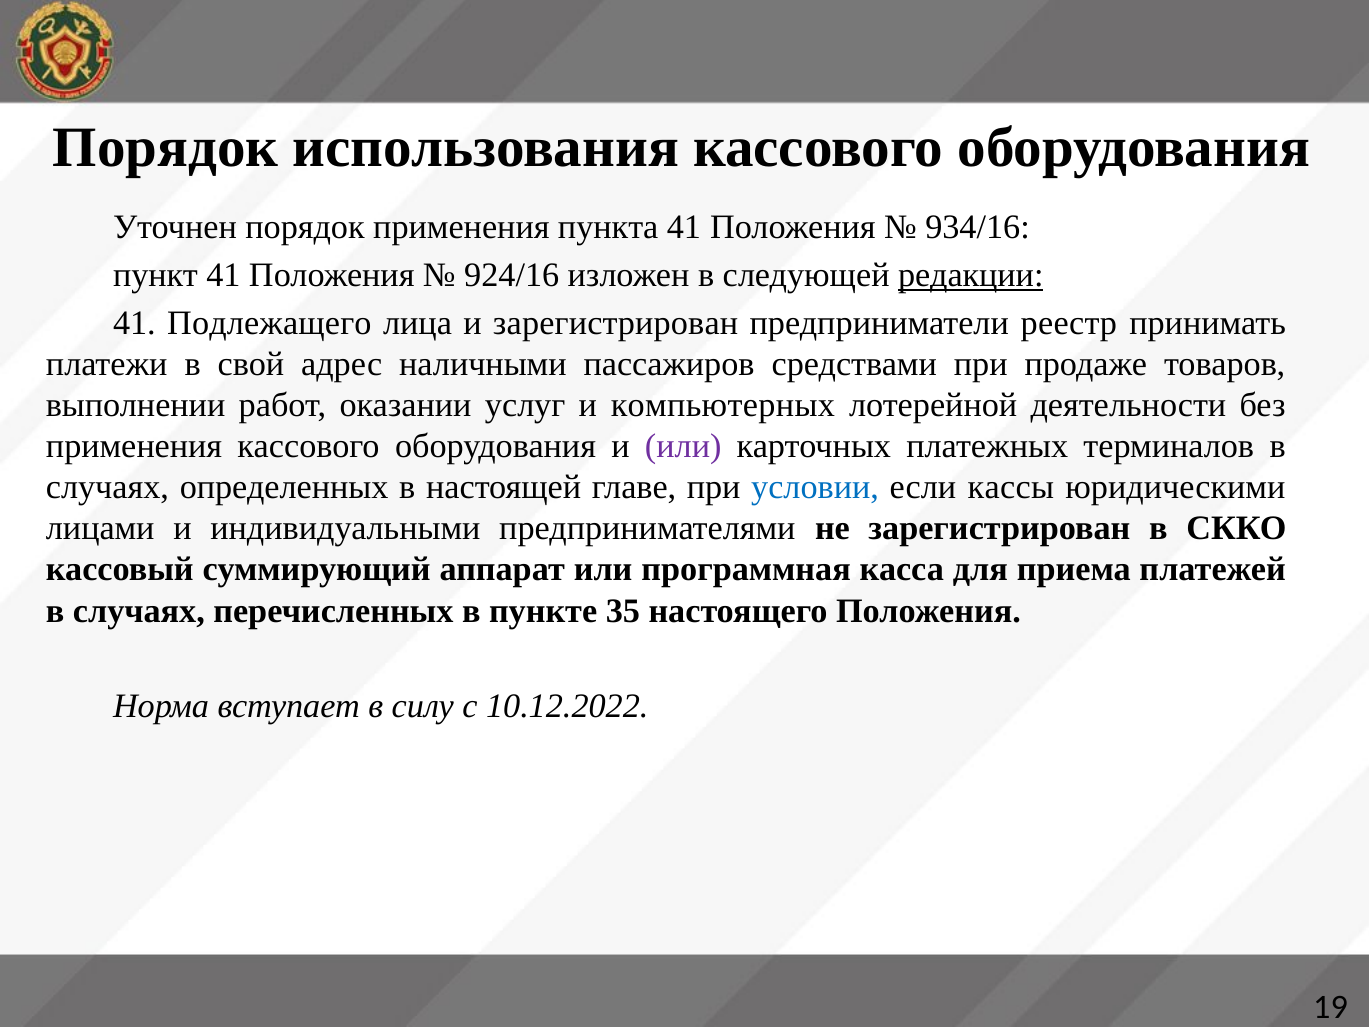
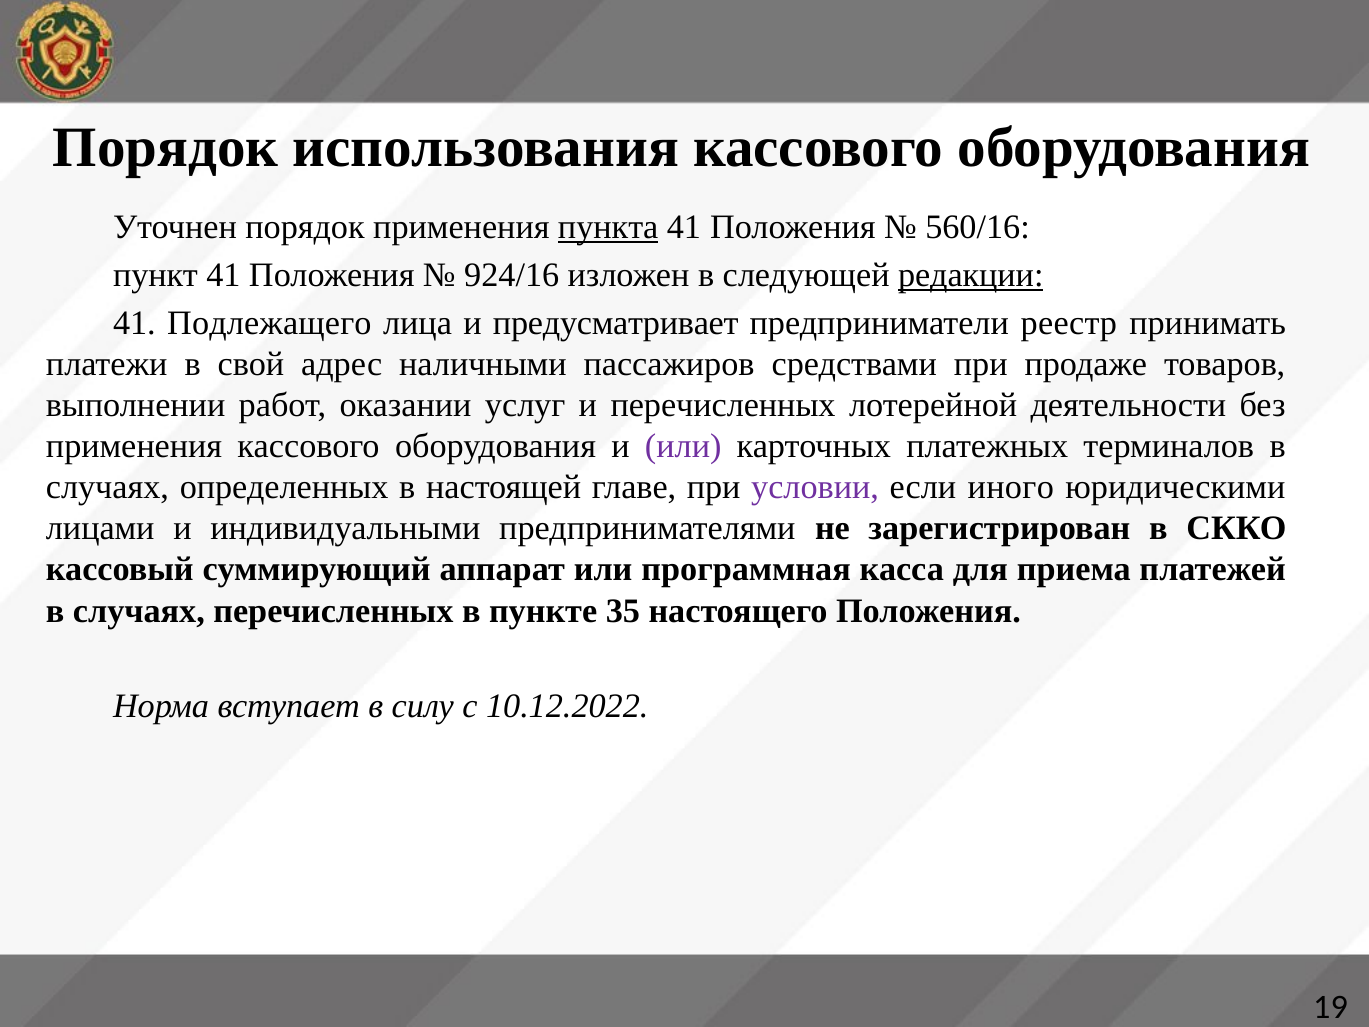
пункта underline: none -> present
934/16: 934/16 -> 560/16
и зарегистрирован: зарегистрирован -> предусматривает
и компьютерных: компьютерных -> перечисленных
условии colour: blue -> purple
кассы: кассы -> иного
